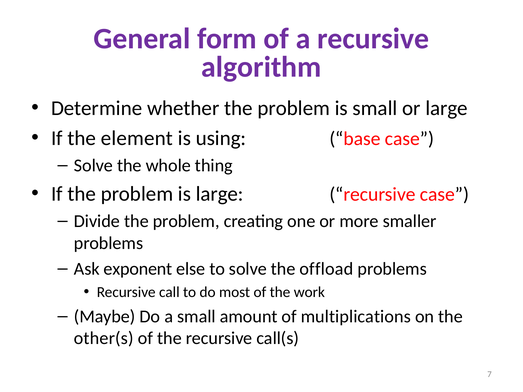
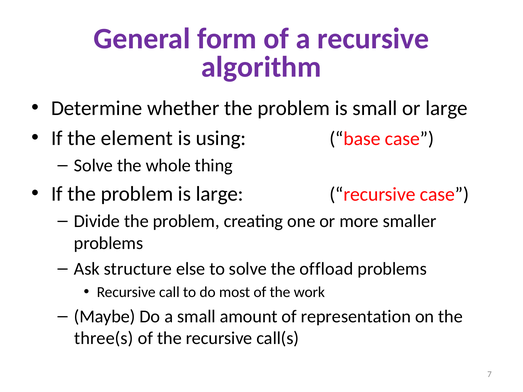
exponent: exponent -> structure
multiplications: multiplications -> representation
other(s: other(s -> three(s
